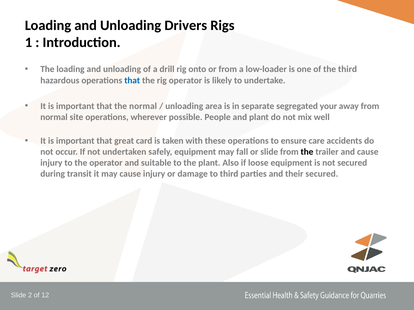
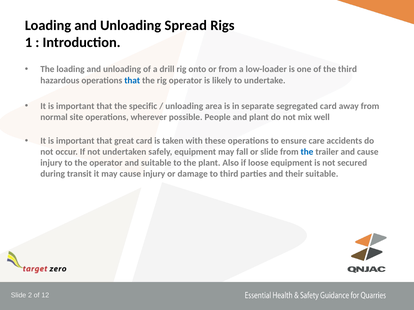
Drivers: Drivers -> Spread
the normal: normal -> specific
segregated your: your -> card
the at (307, 152) colour: black -> blue
their secured: secured -> suitable
